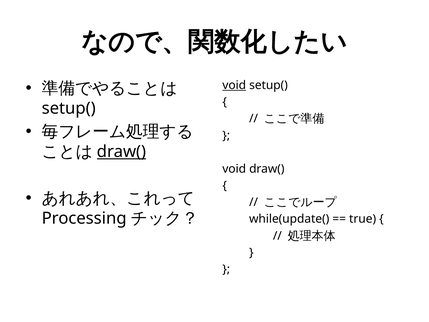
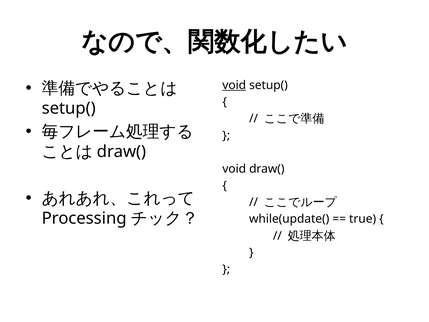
draw( at (122, 152) underline: present -> none
